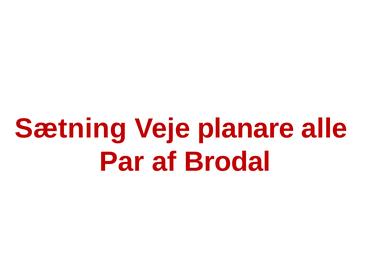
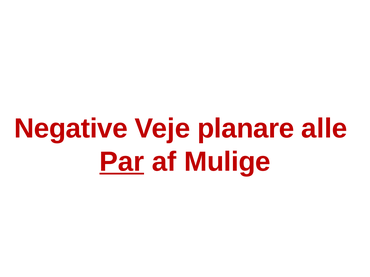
Sætning: Sætning -> Negative
Par underline: none -> present
Brodal: Brodal -> Mulige
